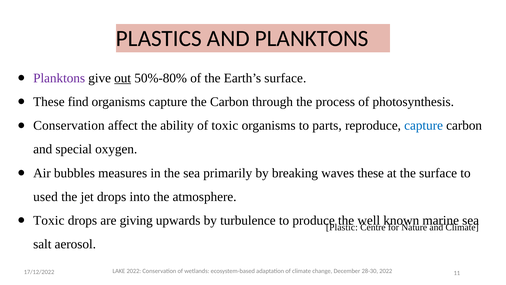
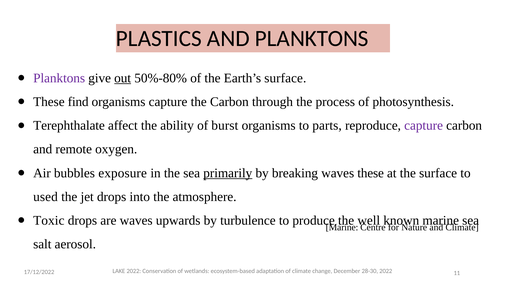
Conservation at (69, 125): Conservation -> Terephthalate
of toxic: toxic -> burst
capture at (424, 125) colour: blue -> purple
special: special -> remote
measures: measures -> exposure
primarily underline: none -> present
are giving: giving -> waves
Plastic at (342, 227): Plastic -> Marine
